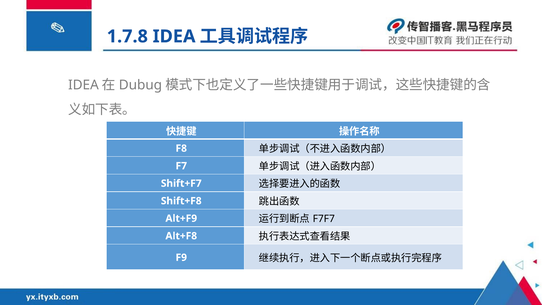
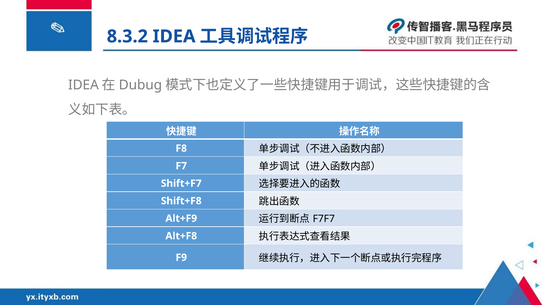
1.7.8: 1.7.8 -> 8.3.2
